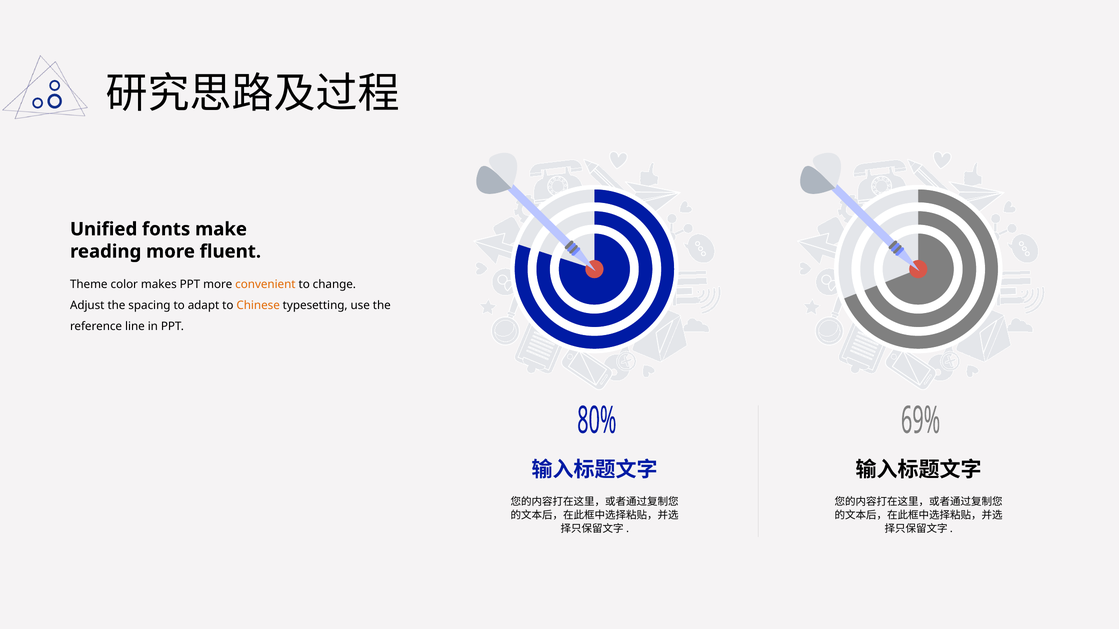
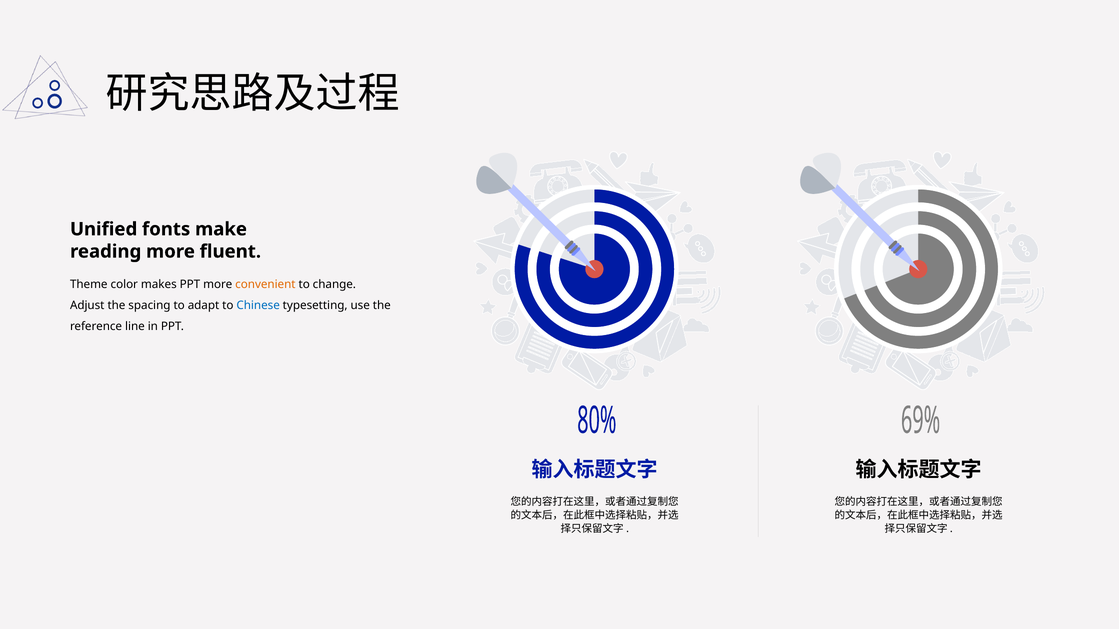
Chinese colour: orange -> blue
